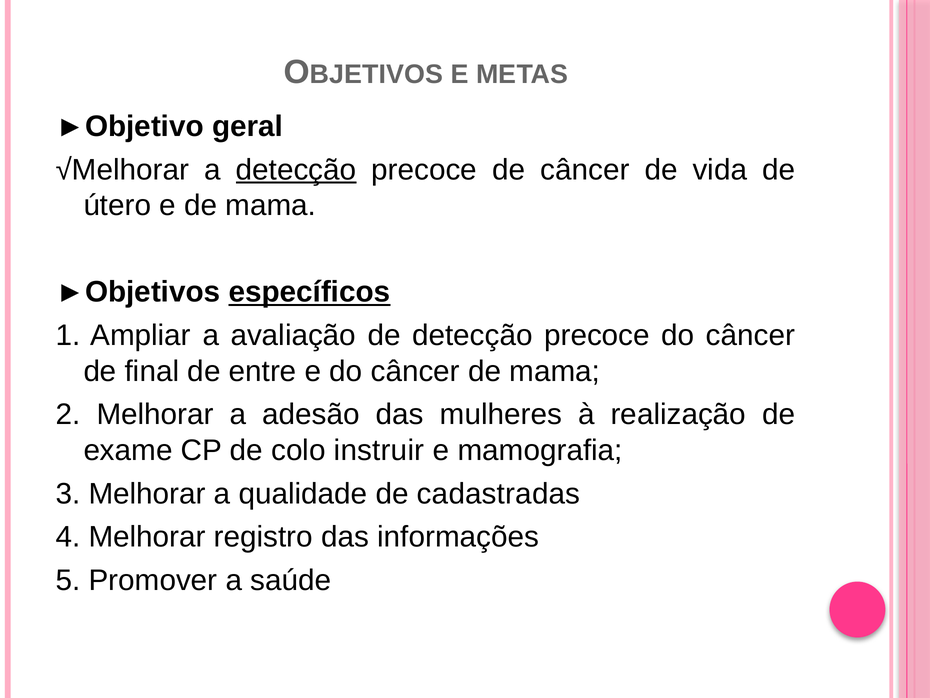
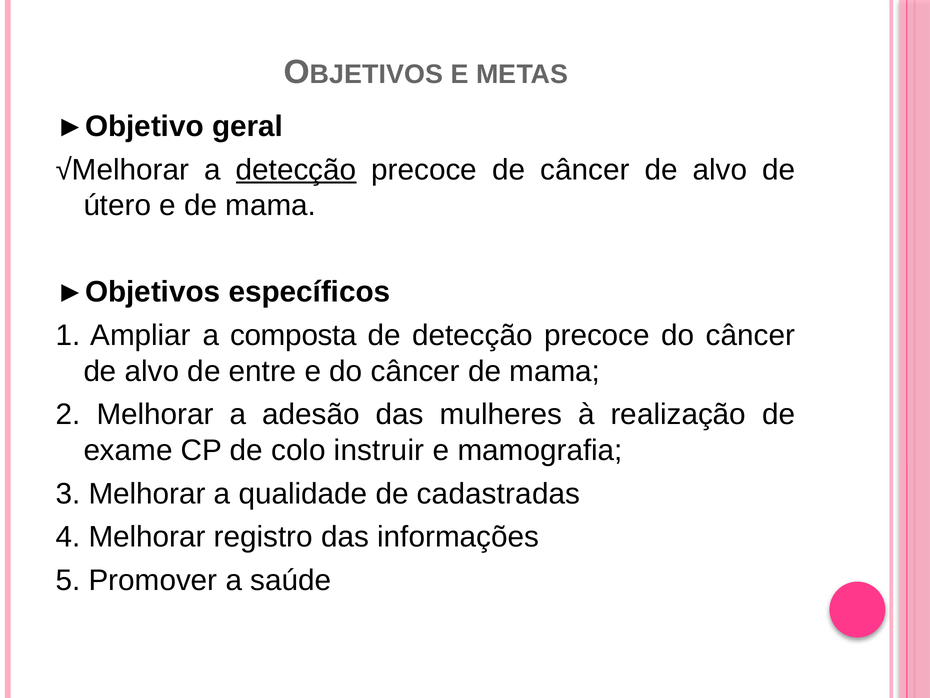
de câncer de vida: vida -> alvo
específicos underline: present -> none
avaliação: avaliação -> composta
final at (152, 371): final -> alvo
